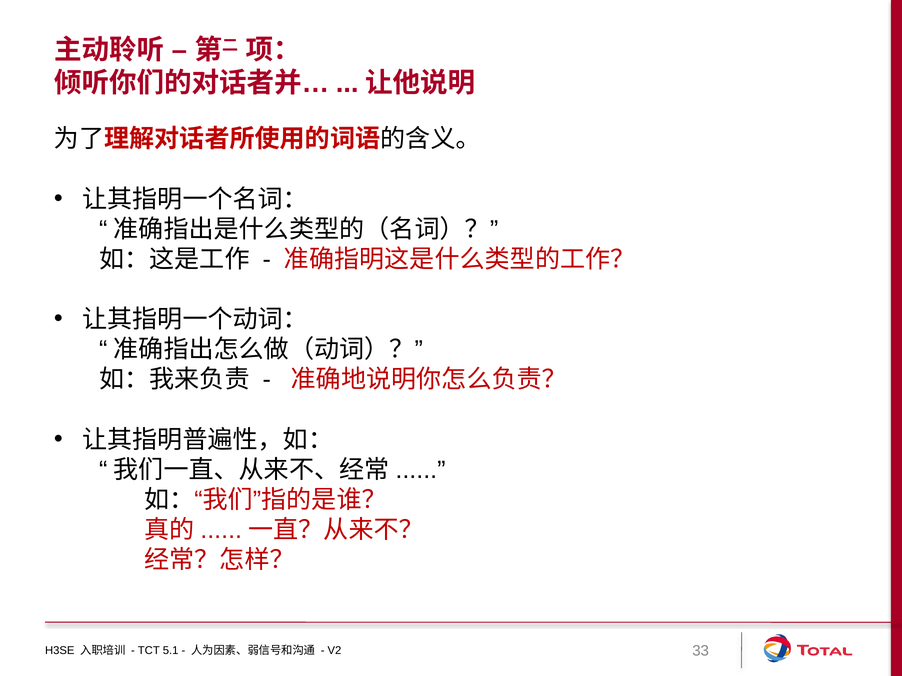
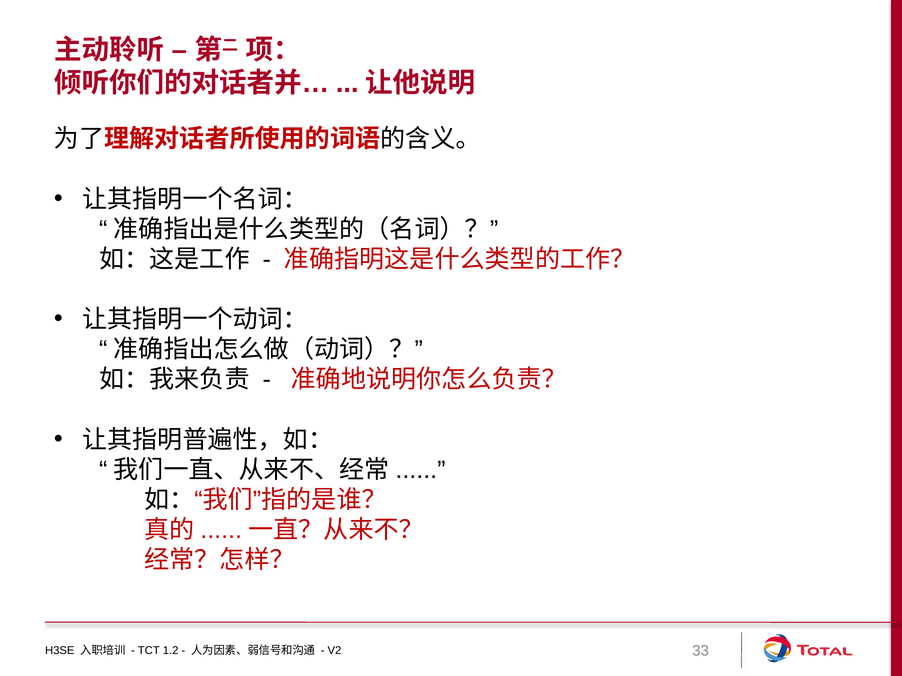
5.1: 5.1 -> 1.2
